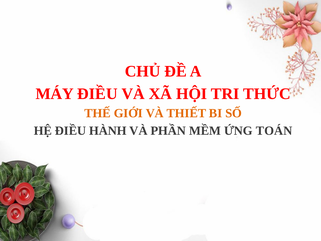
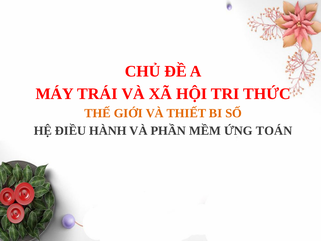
MÁY ĐIỀU: ĐIỀU -> TRÁI
